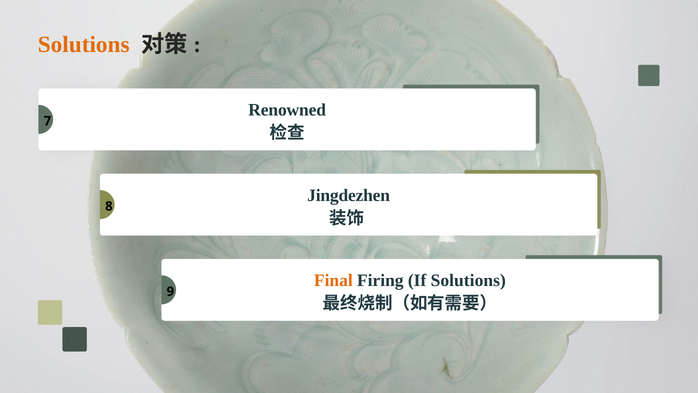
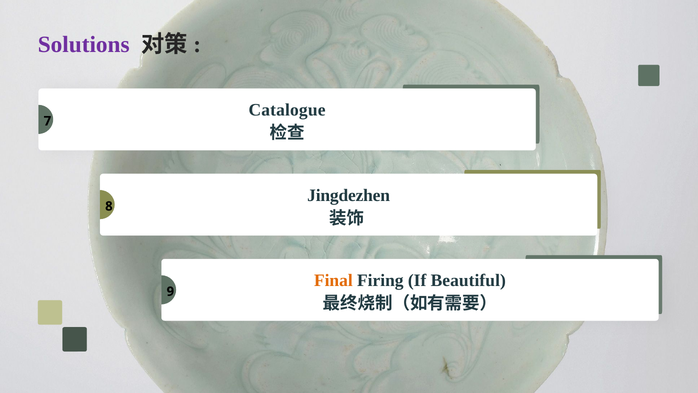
Solutions at (84, 44) colour: orange -> purple
Renowned: Renowned -> Catalogue
If Solutions: Solutions -> Beautiful
